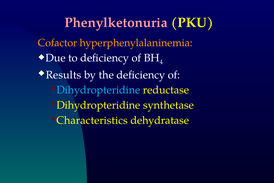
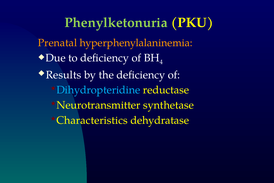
Phenylketonuria colour: pink -> light green
Cofactor: Cofactor -> Prenatal
Dihydropteridine at (98, 105): Dihydropteridine -> Neurotransmitter
